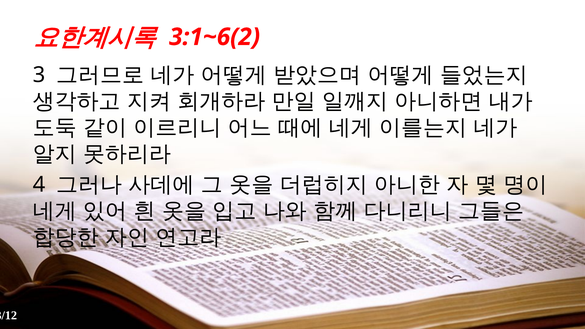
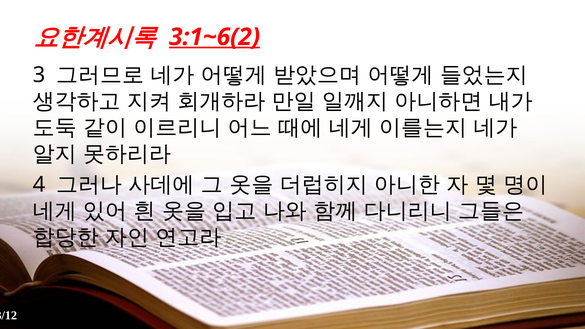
3:1~6(2 underline: none -> present
